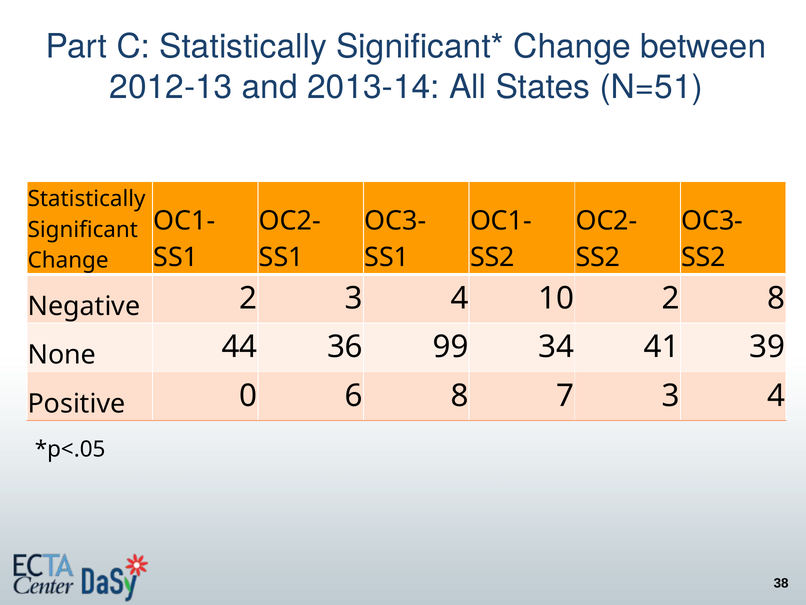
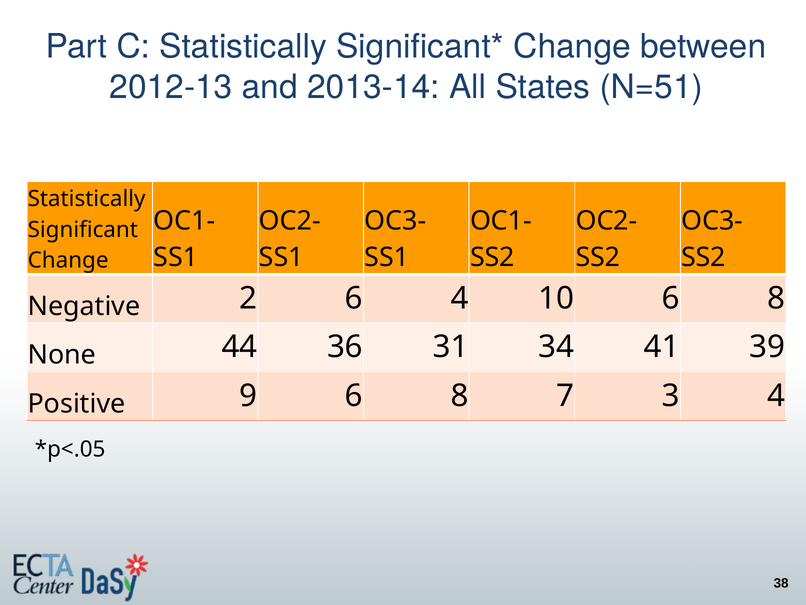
2 3: 3 -> 6
10 2: 2 -> 6
99: 99 -> 31
0: 0 -> 9
